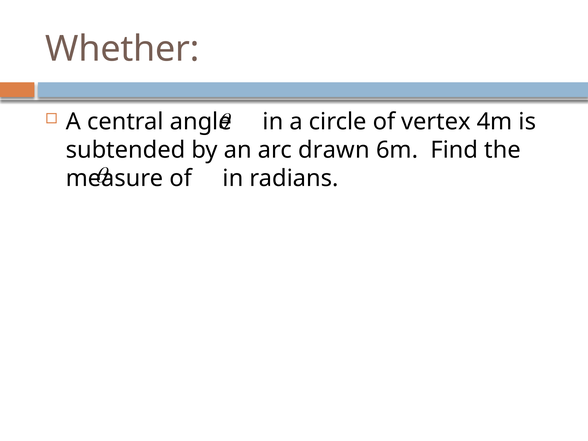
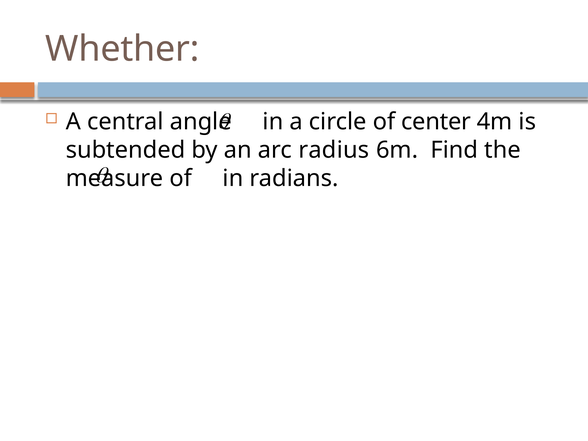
vertex: vertex -> center
drawn: drawn -> radius
